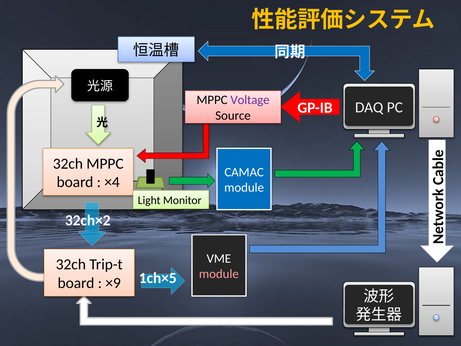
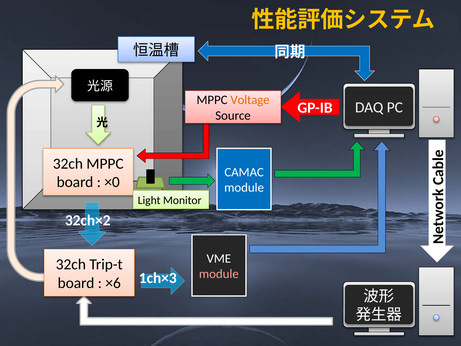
Voltage colour: purple -> orange
×4: ×4 -> ×0
1ch×5: 1ch×5 -> 1ch×3
×9: ×9 -> ×6
